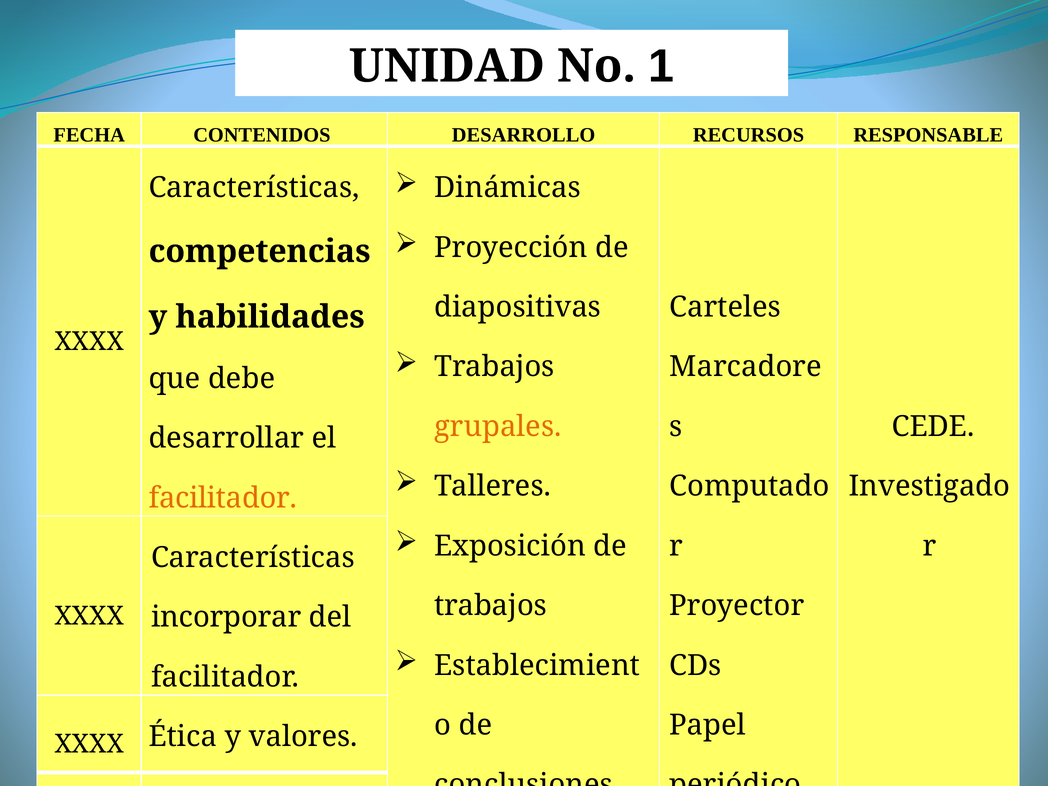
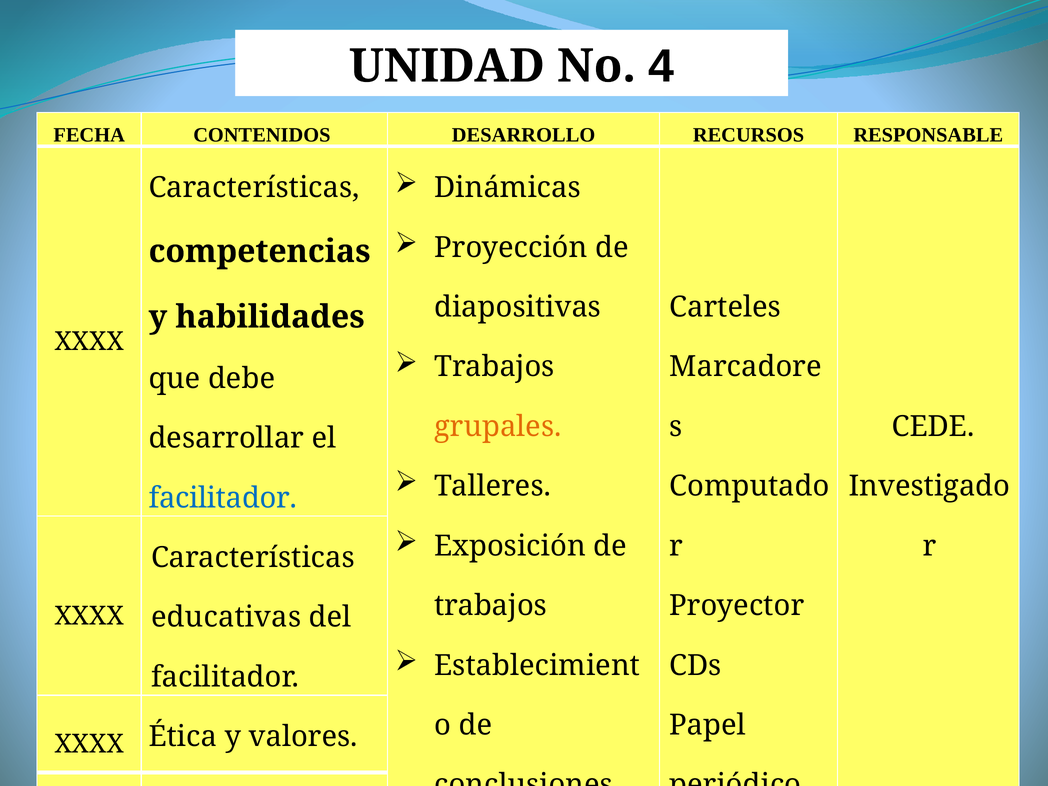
1: 1 -> 4
facilitador at (223, 498) colour: orange -> blue
incorporar: incorporar -> educativas
